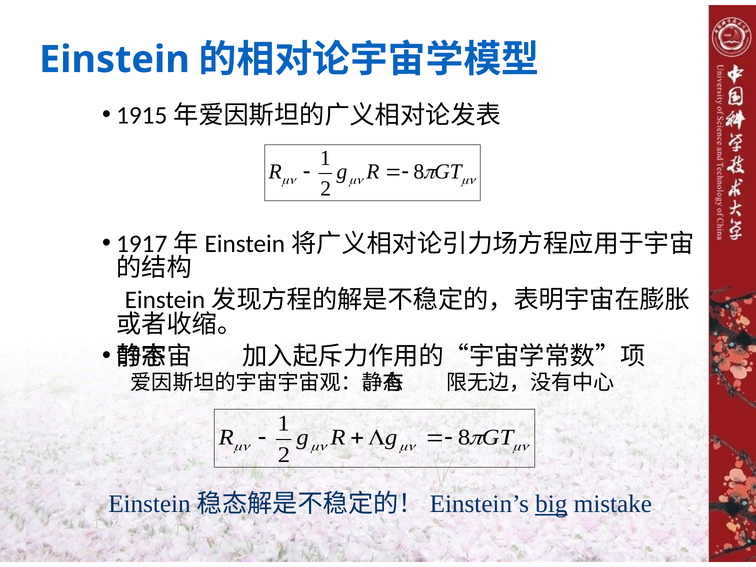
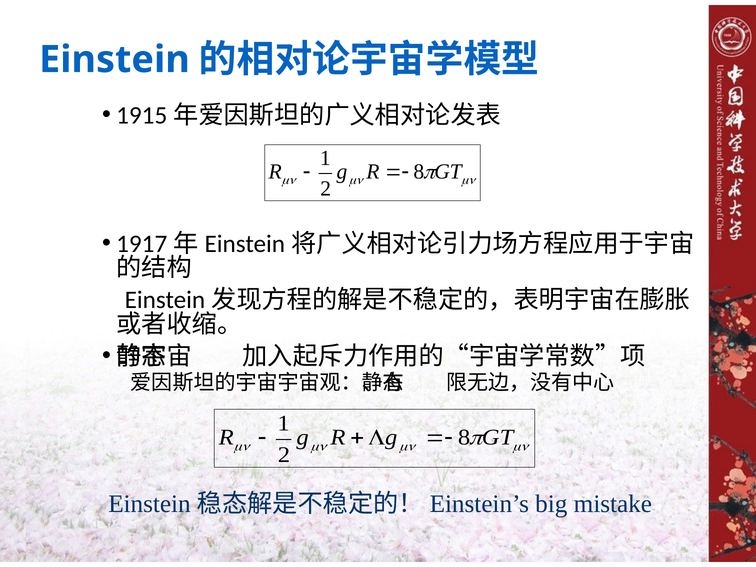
big underline: present -> none
